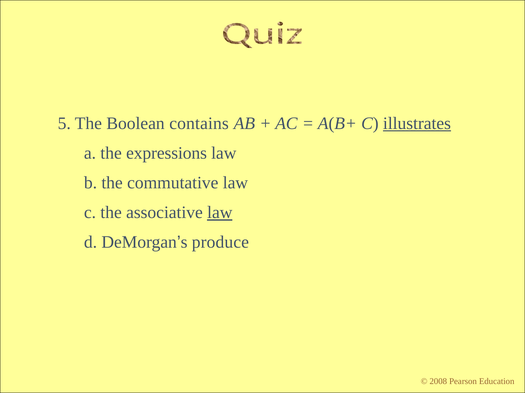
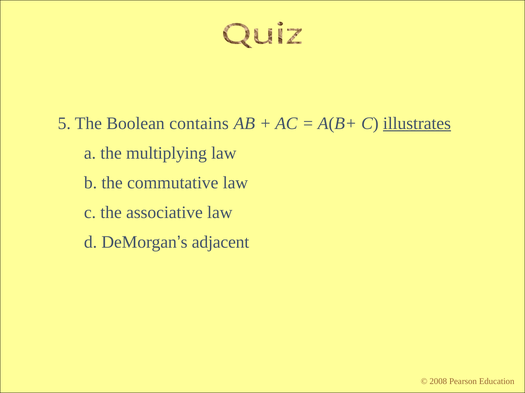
expressions: expressions -> multiplying
law at (220, 213) underline: present -> none
produce: produce -> adjacent
